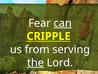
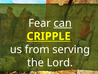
the underline: present -> none
